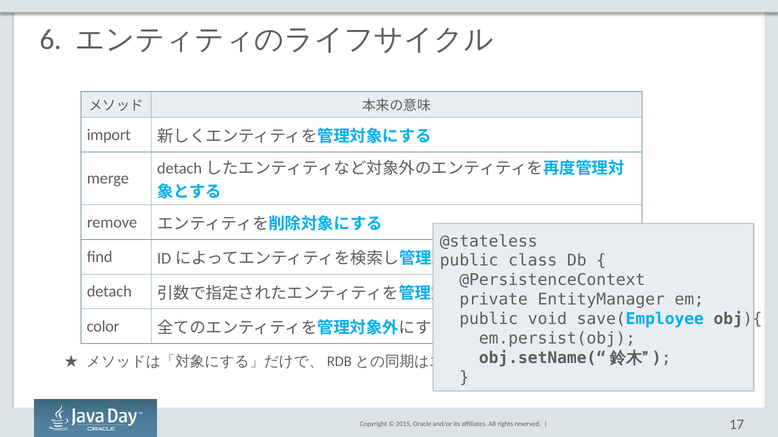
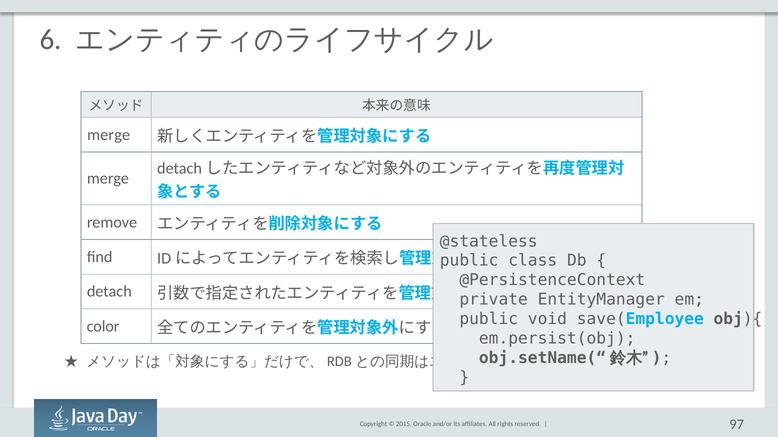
import at (109, 135): import -> merge
17: 17 -> 97
